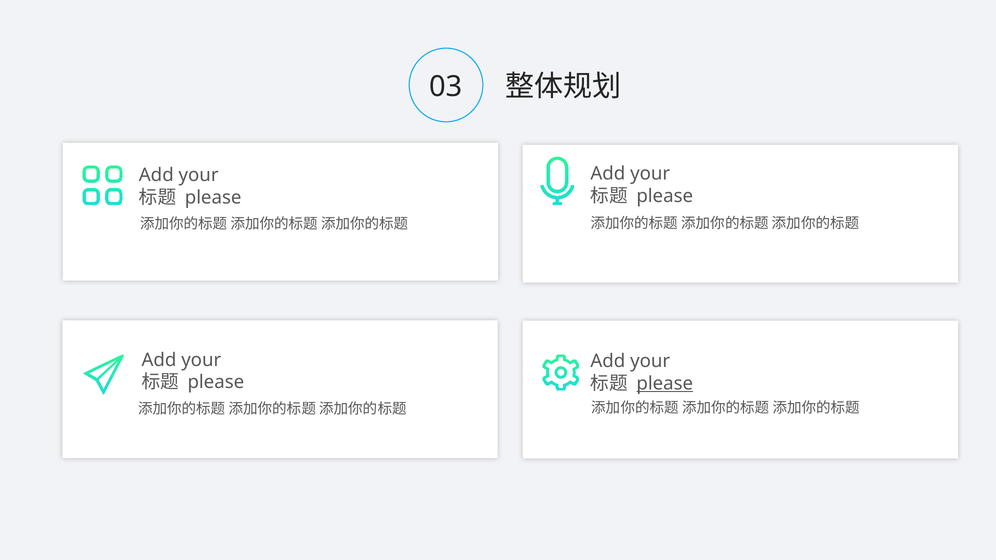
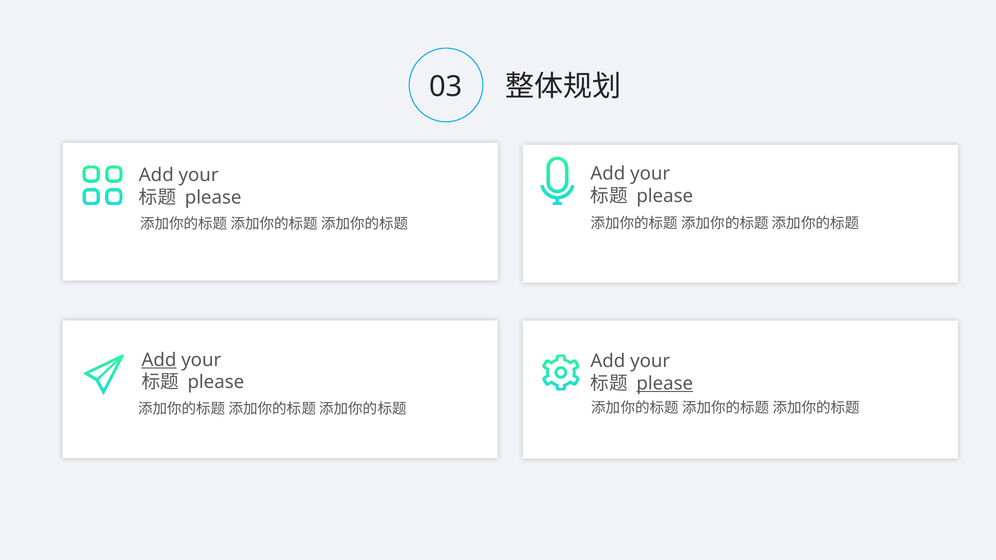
Add at (159, 360) underline: none -> present
